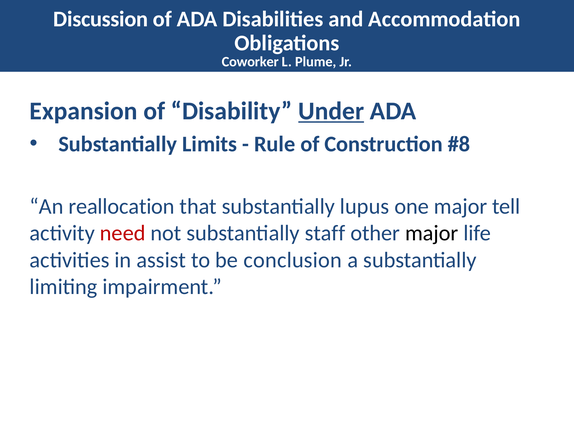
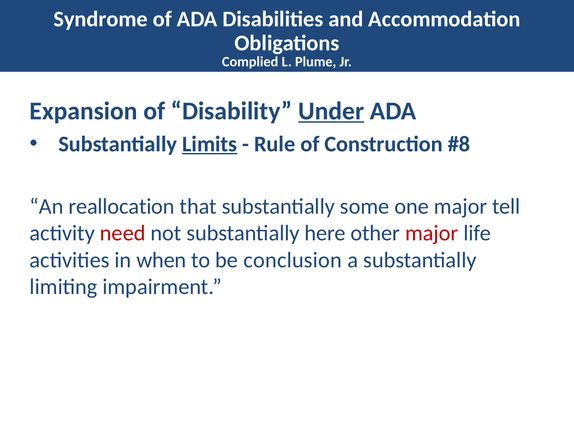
Discussion: Discussion -> Syndrome
Coworker: Coworker -> Complied
Limits underline: none -> present
lupus: lupus -> some
staff: staff -> here
major at (432, 233) colour: black -> red
assist: assist -> when
